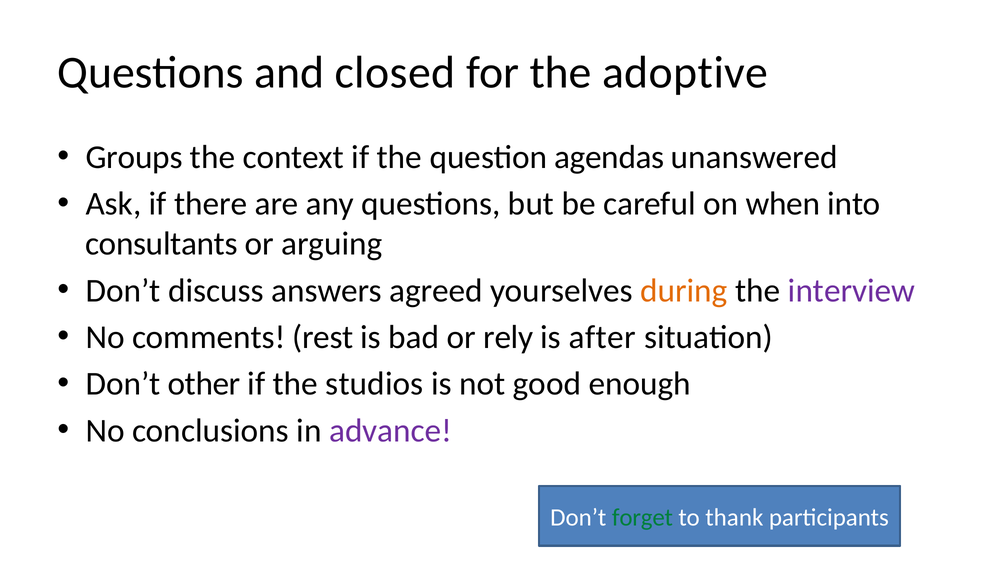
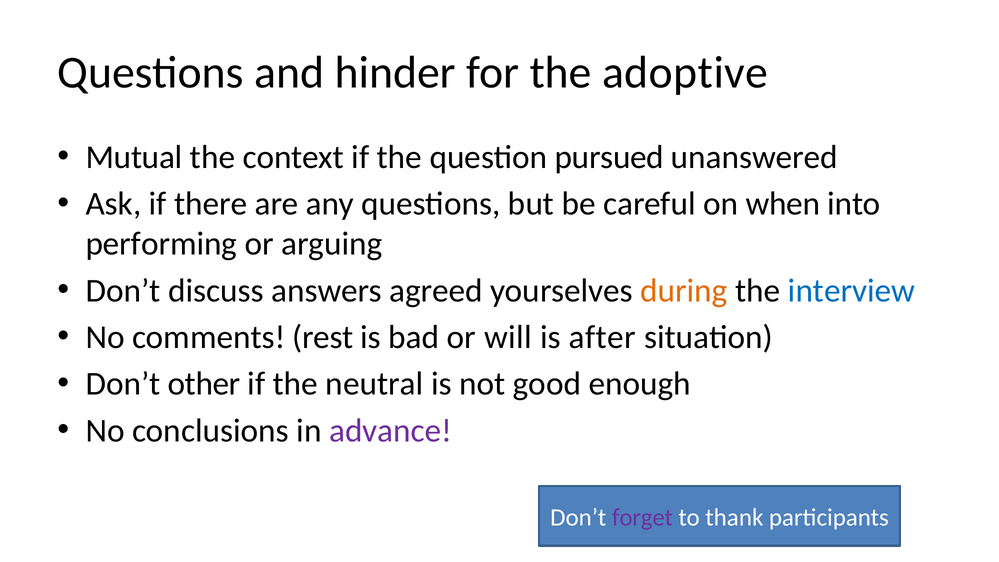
closed: closed -> hinder
Groups: Groups -> Mutual
agendas: agendas -> pursued
consultants: consultants -> performing
interview colour: purple -> blue
rely: rely -> will
studios: studios -> neutral
forget colour: green -> purple
